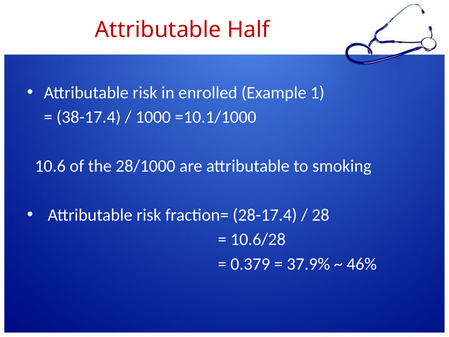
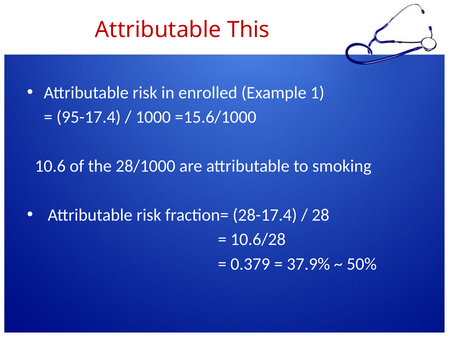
Half: Half -> This
38-17.4: 38-17.4 -> 95-17.4
=10.1/1000: =10.1/1000 -> =15.6/1000
46%: 46% -> 50%
